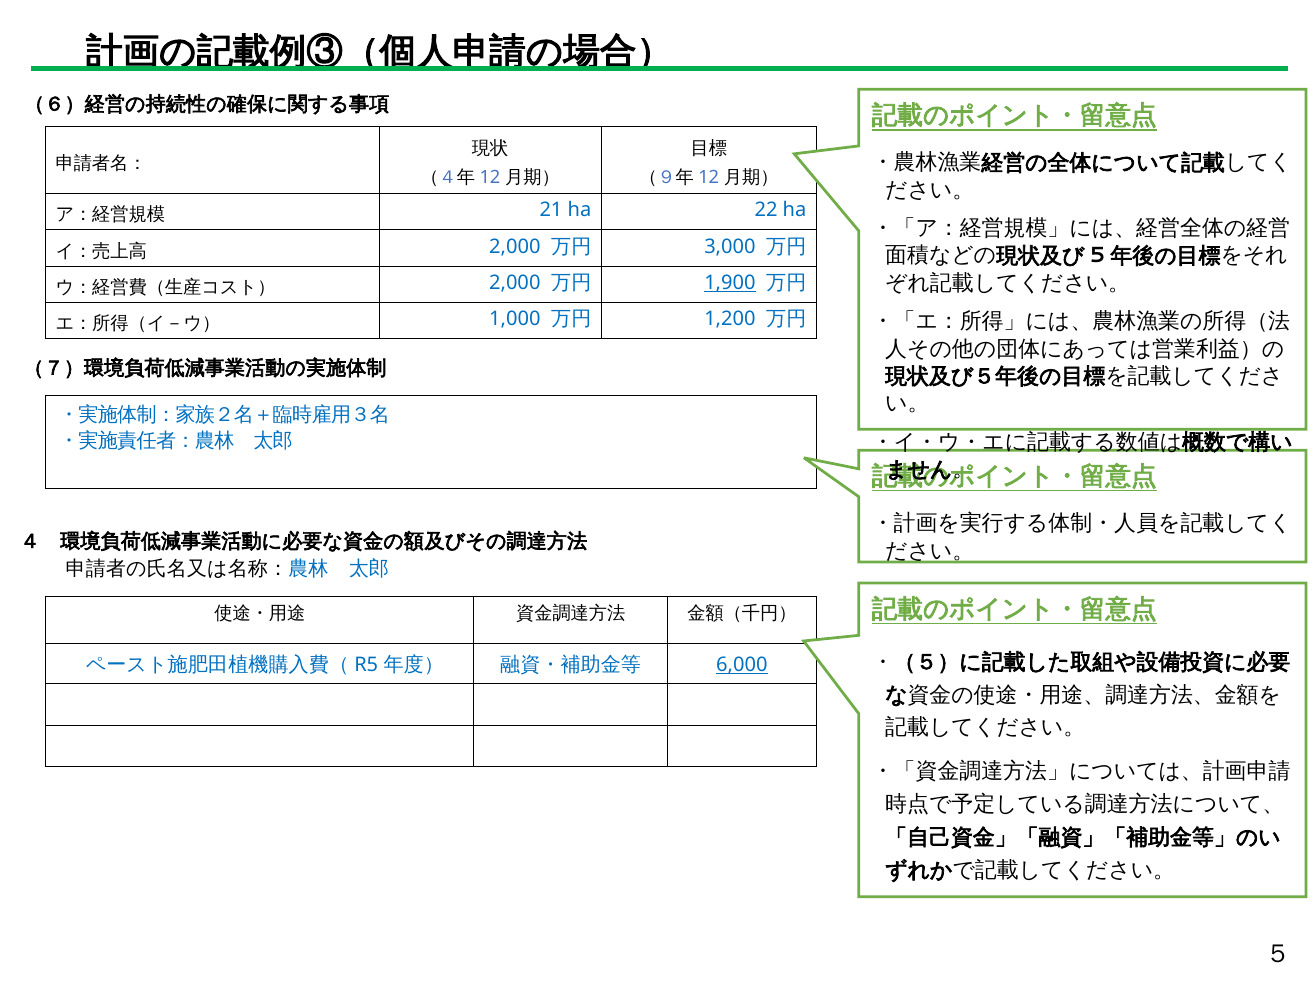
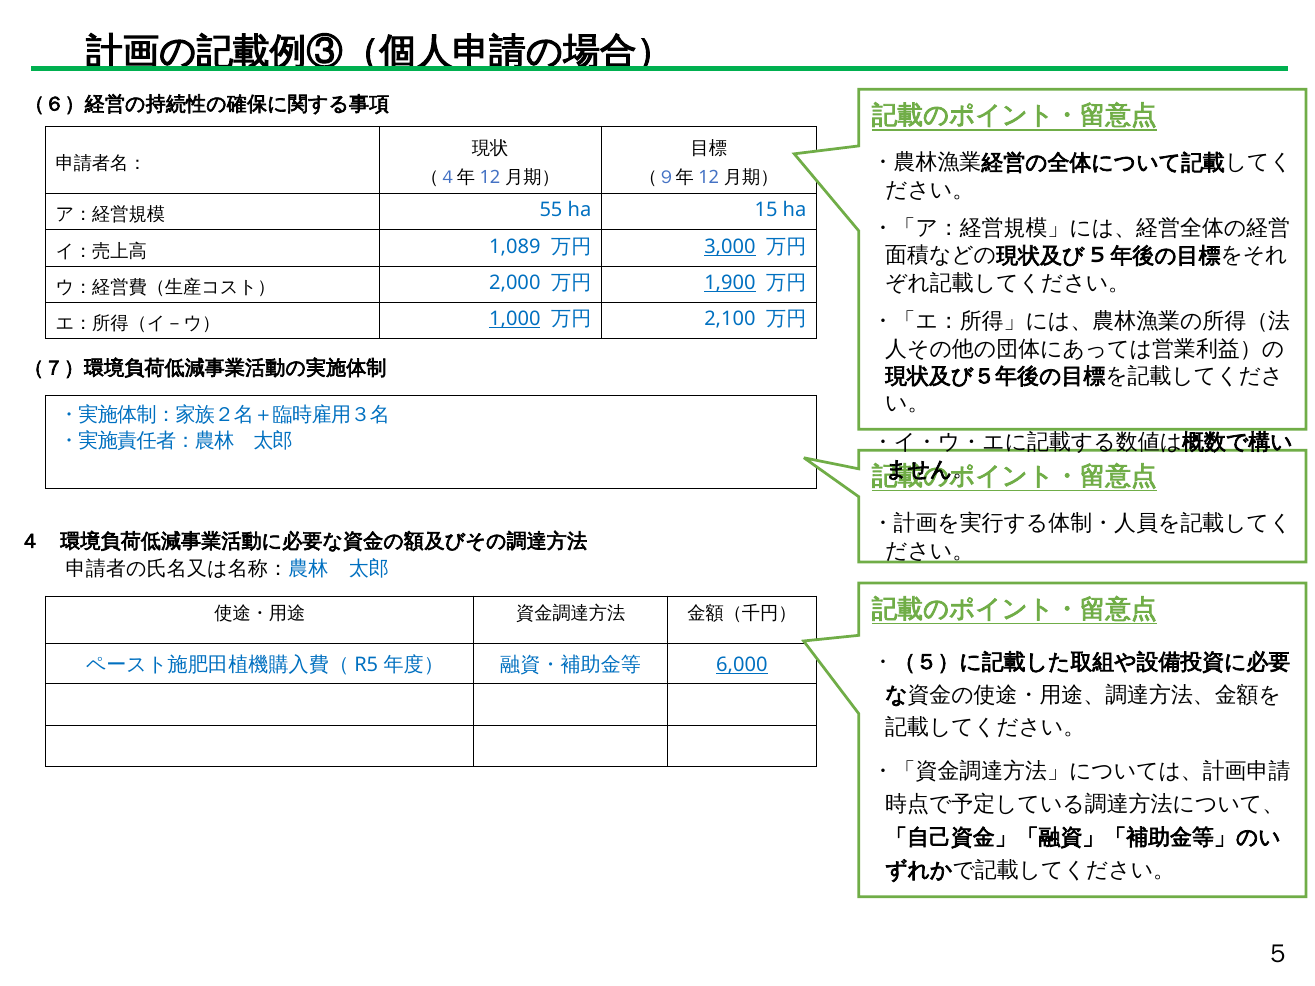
21: 21 -> 55
22: 22 -> 15
2,000 at (515, 247): 2,000 -> 1,089
3,000 underline: none -> present
1,000 underline: none -> present
1,200: 1,200 -> 2,100
